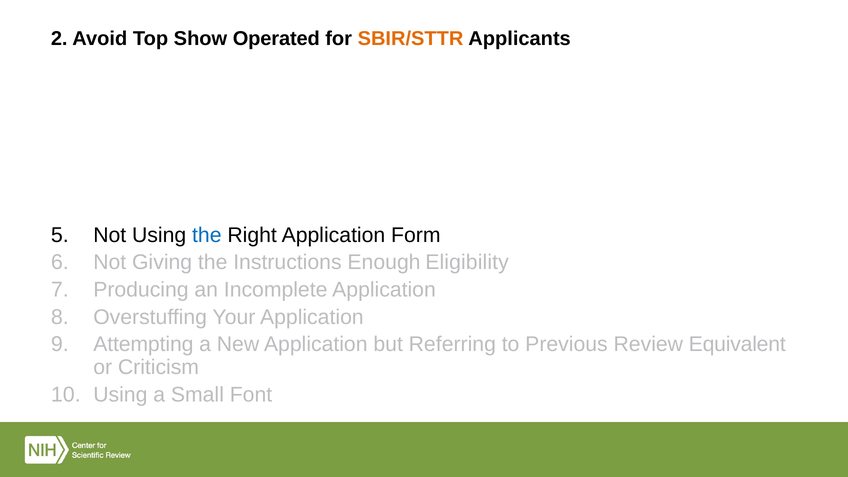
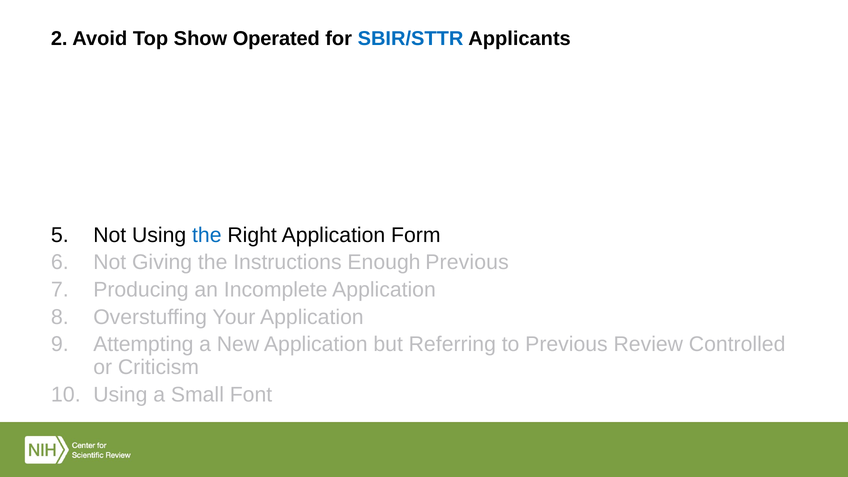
SBIR/STTR colour: orange -> blue
Enough Eligibility: Eligibility -> Previous
Equivalent: Equivalent -> Controlled
